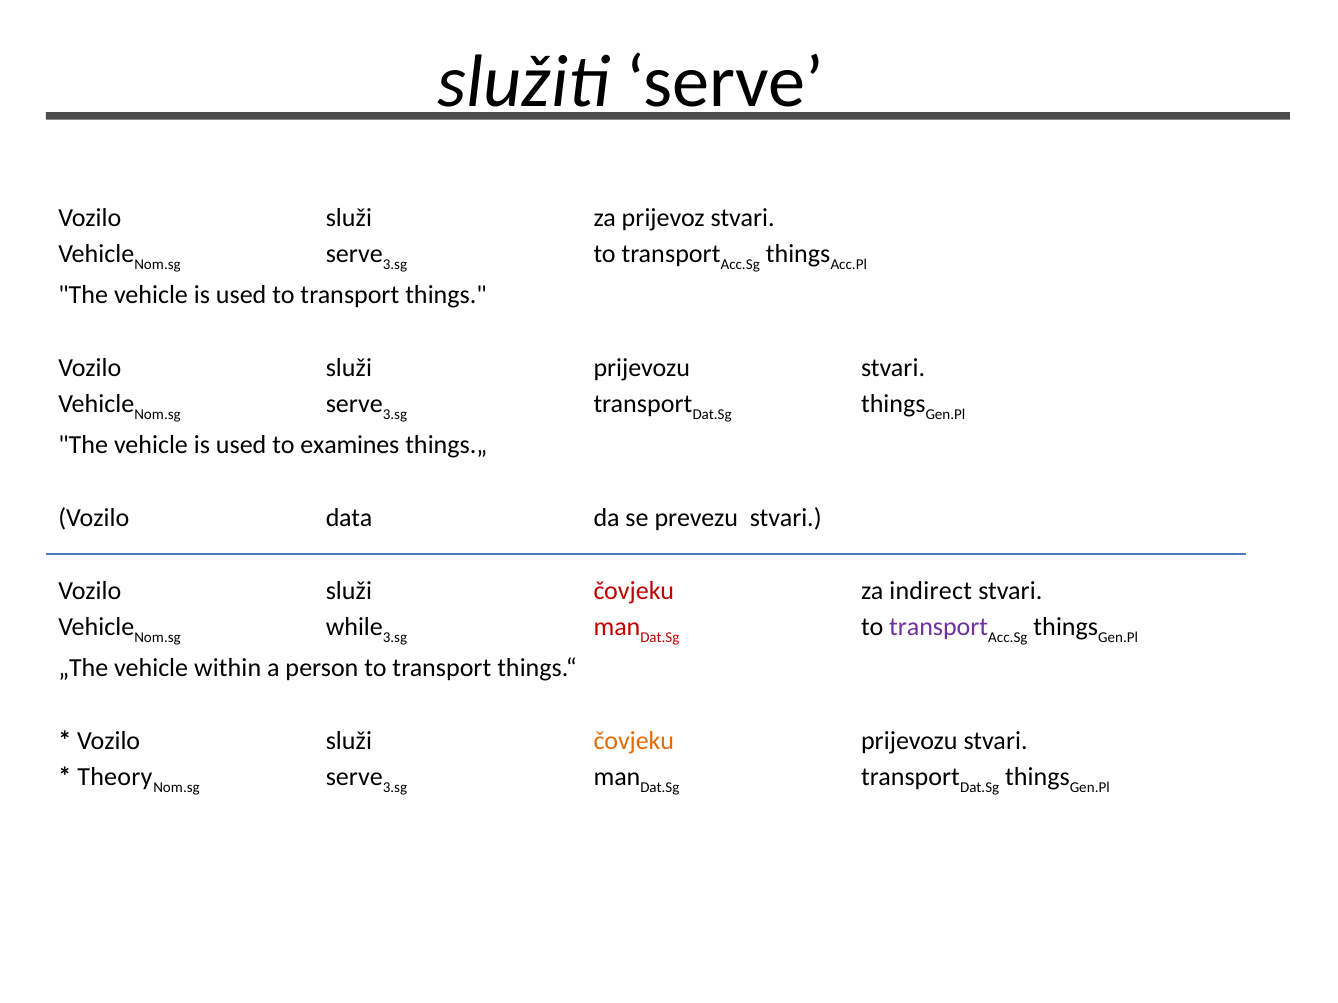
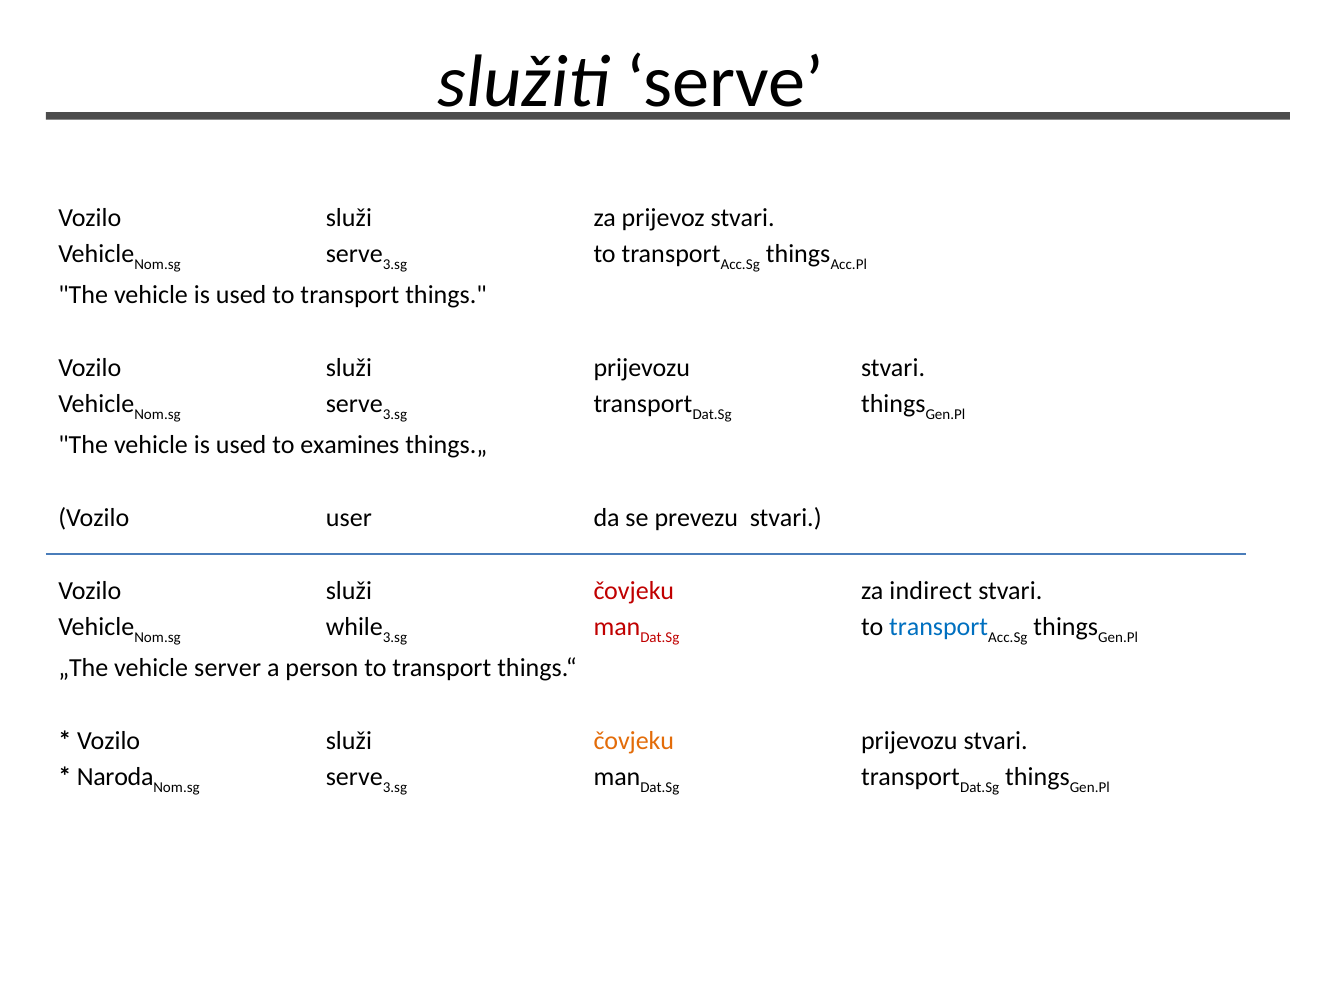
data: data -> user
transport at (939, 627) colour: purple -> blue
within: within -> server
Theory: Theory -> Naroda
